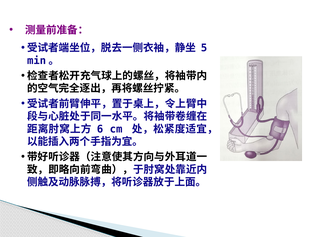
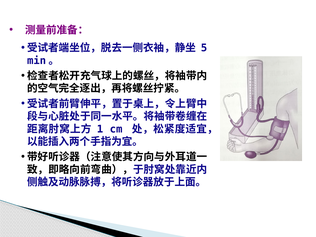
6: 6 -> 1
